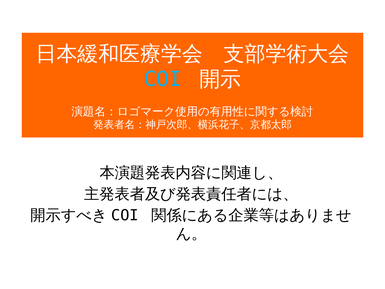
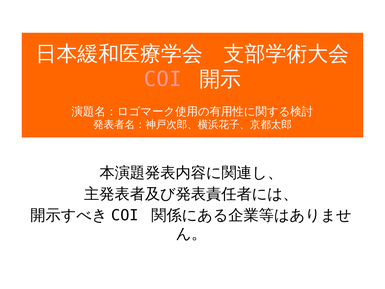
COI colour: light blue -> pink
